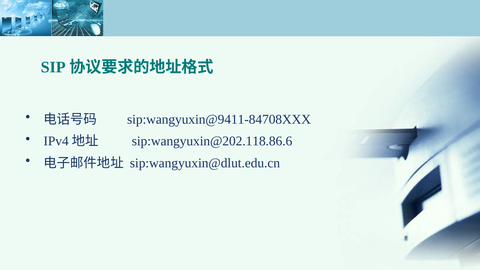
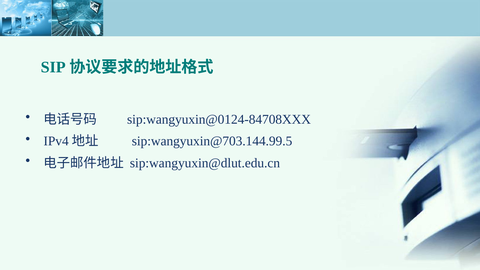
sip:wangyuxin@9411-84708XXX: sip:wangyuxin@9411-84708XXX -> sip:wangyuxin@0124-84708XXX
sip:wangyuxin@202.118.86.6: sip:wangyuxin@202.118.86.6 -> sip:wangyuxin@703.144.99.5
